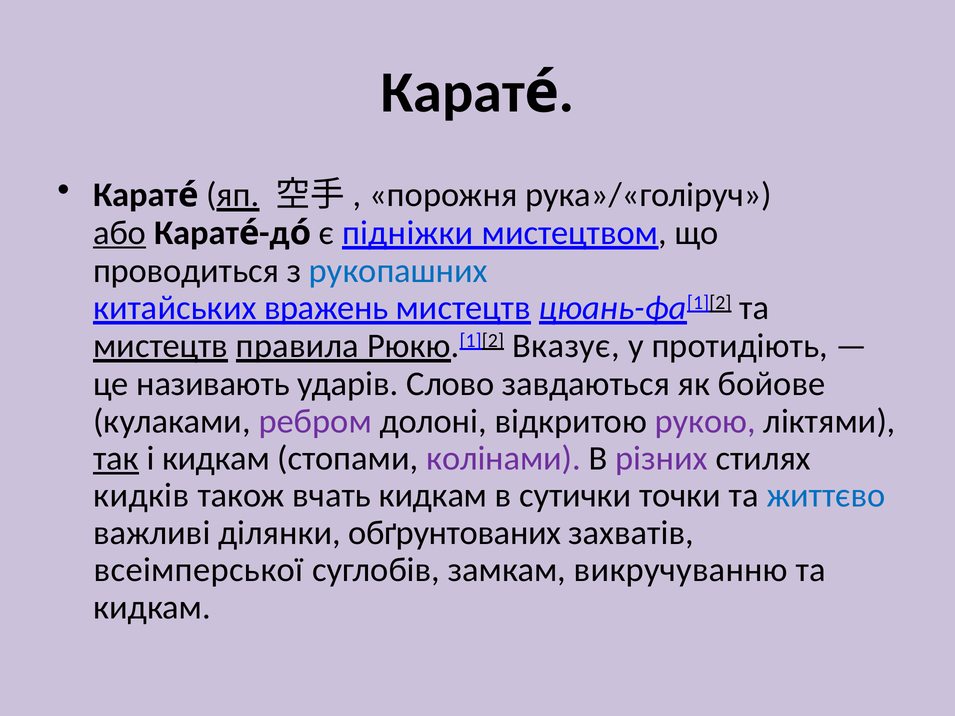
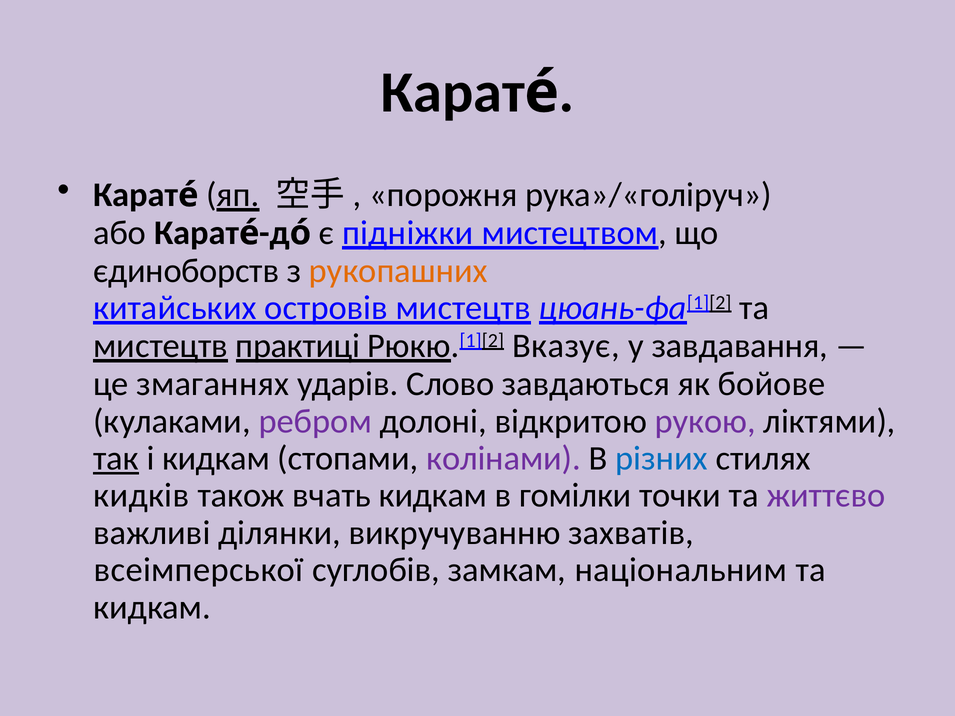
або underline: present -> none
проводиться: проводиться -> єдиноборств
рукопашних colour: blue -> orange
вражень: вражень -> островів
правила: правила -> практиці
протидіють: протидіють -> завдавання
називають: називають -> змаганнях
різних colour: purple -> blue
сутички: сутички -> гомілки
життєво colour: blue -> purple
обґрунтованих: обґрунтованих -> викручуванню
викручуванню: викручуванню -> національним
